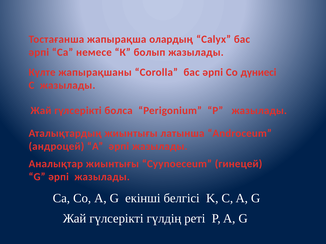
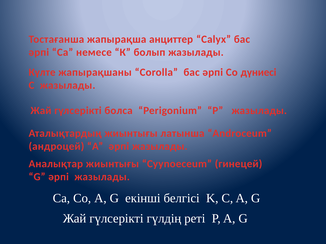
олардың: олардың -> анциттер
